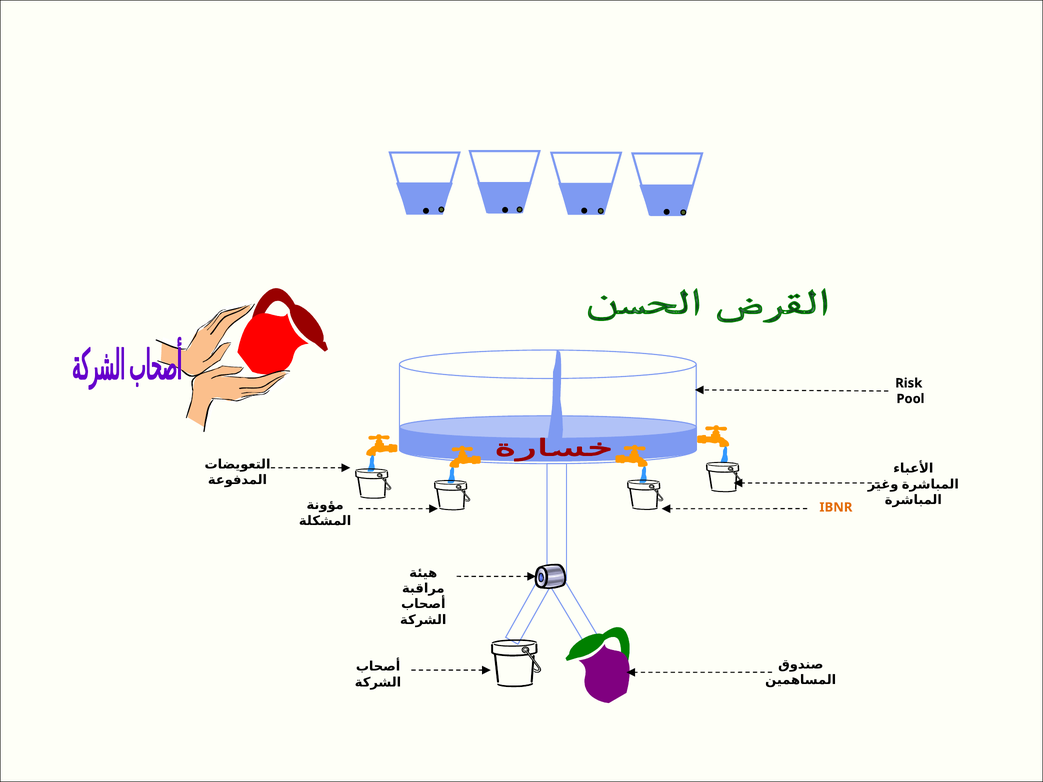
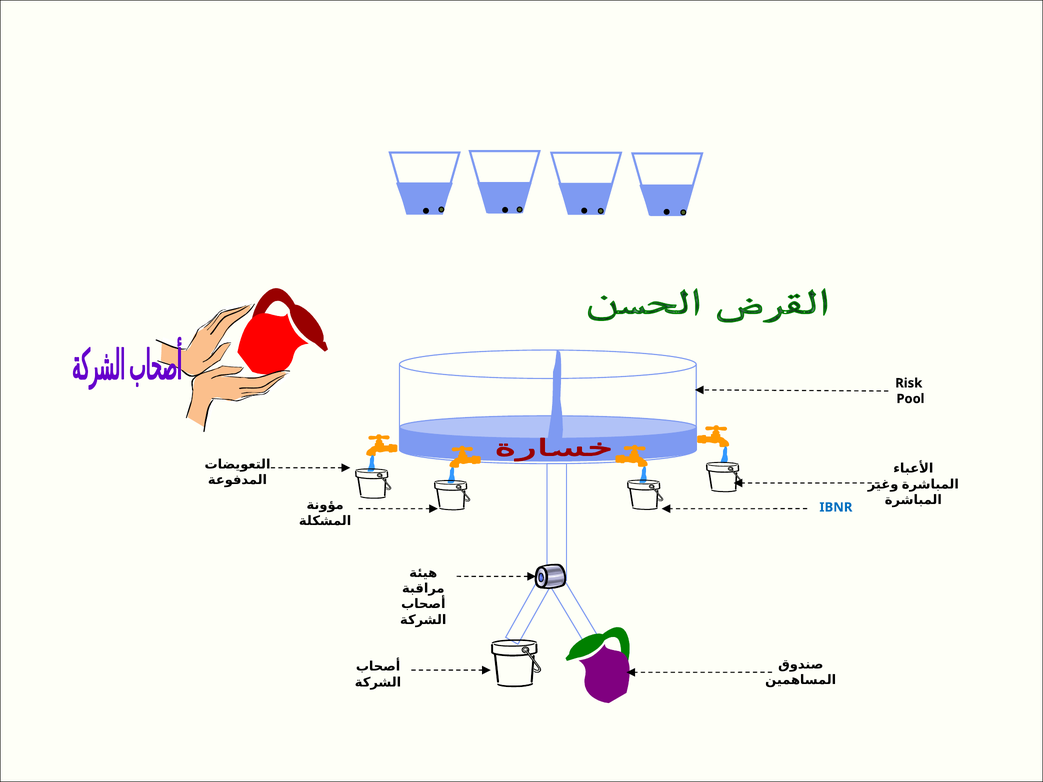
IBNR colour: orange -> blue
